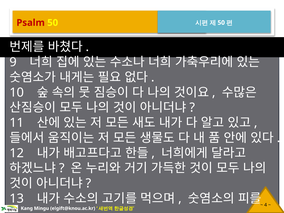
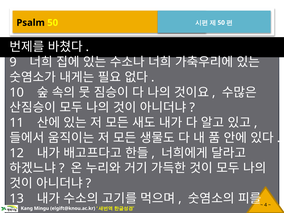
Psalm colour: red -> black
